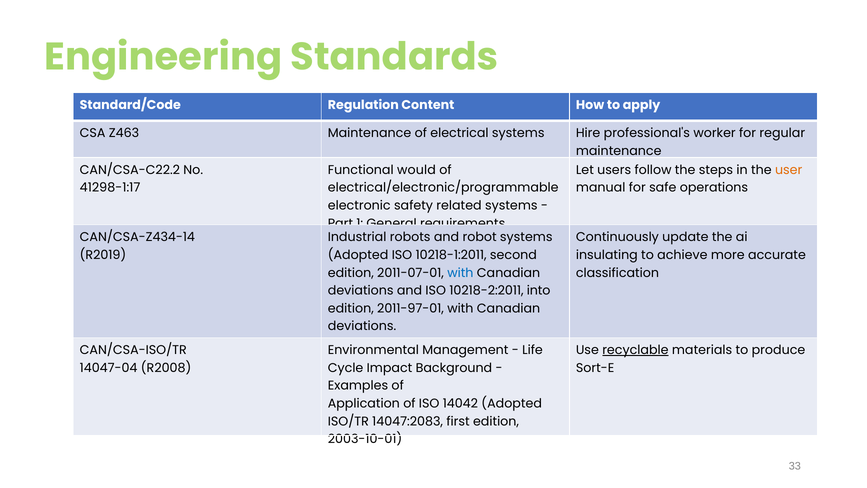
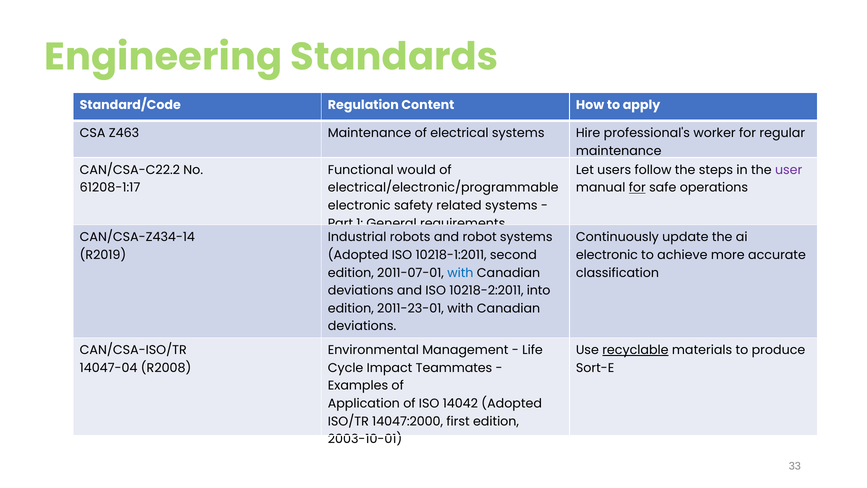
user colour: orange -> purple
41298-1:17: 41298-1:17 -> 61208-1:17
for at (637, 188) underline: none -> present
insulating at (607, 255): insulating -> electronic
2011-97-01: 2011-97-01 -> 2011-23-01
Background: Background -> Teammates
14047:2083: 14047:2083 -> 14047:2000
